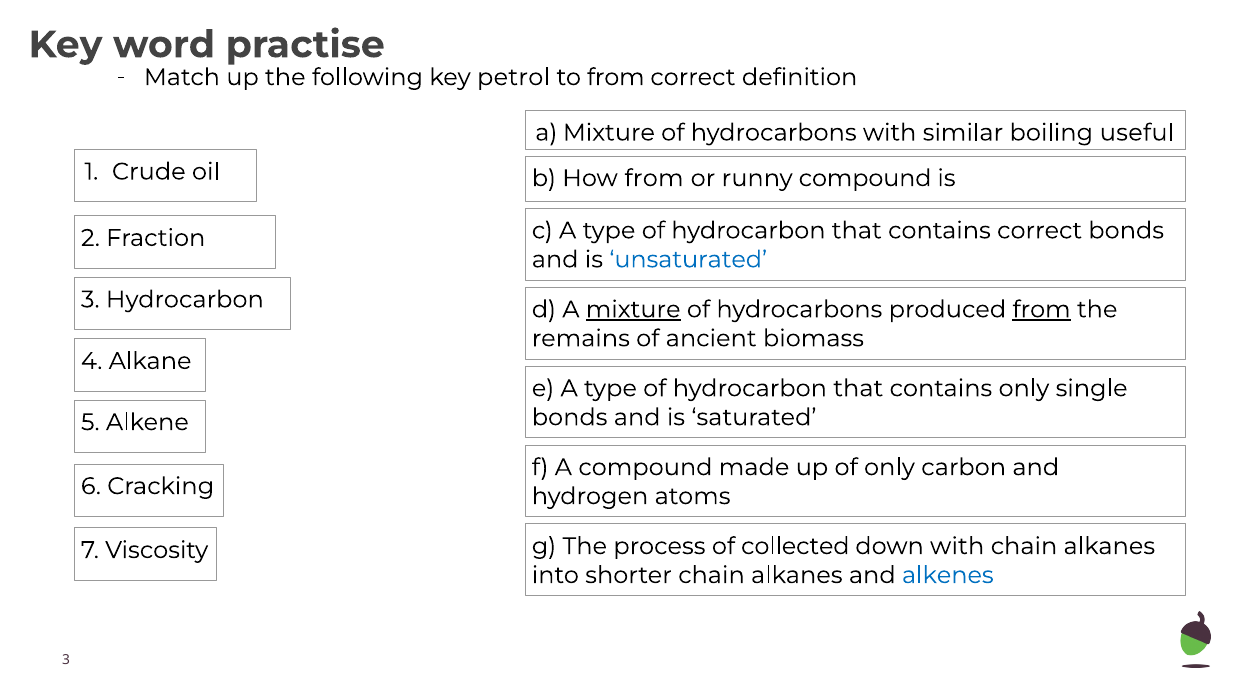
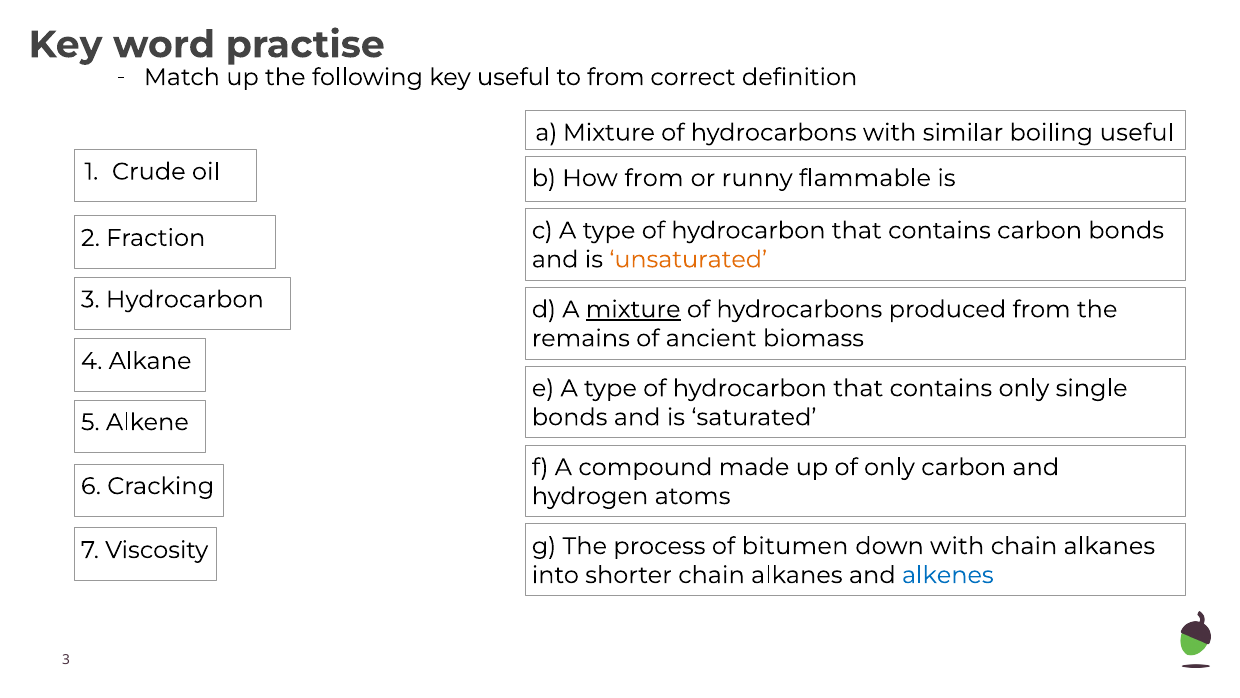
key petrol: petrol -> useful
runny compound: compound -> flammable
contains correct: correct -> carbon
unsaturated colour: blue -> orange
from at (1042, 309) underline: present -> none
collected: collected -> bitumen
